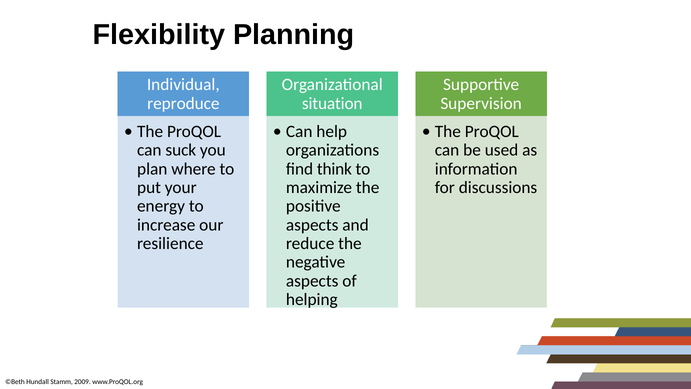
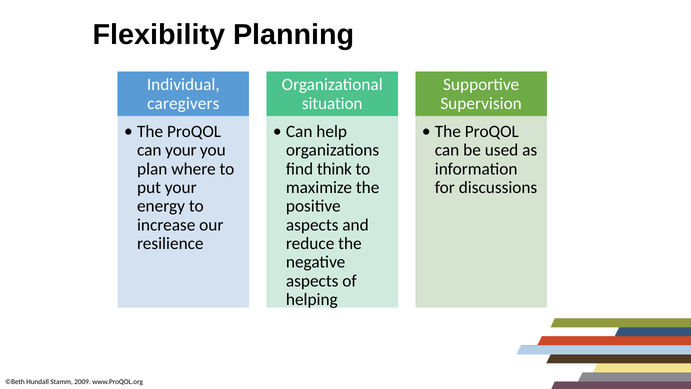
reproduce: reproduce -> caregivers
can suck: suck -> your
